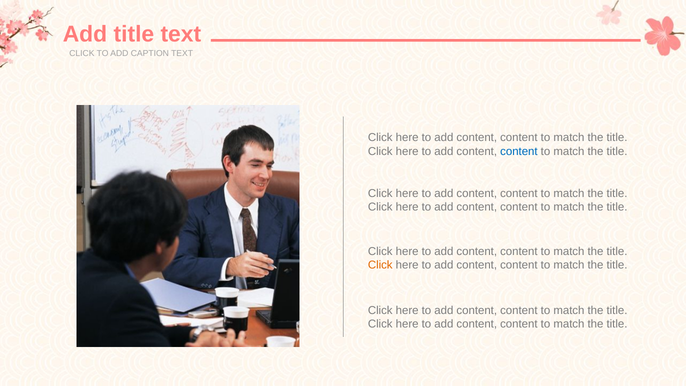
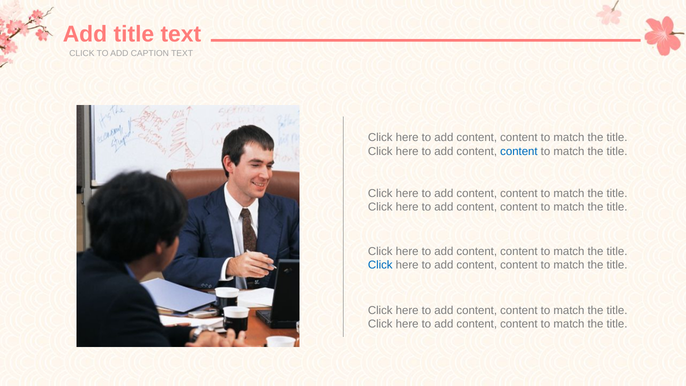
Click at (380, 265) colour: orange -> blue
